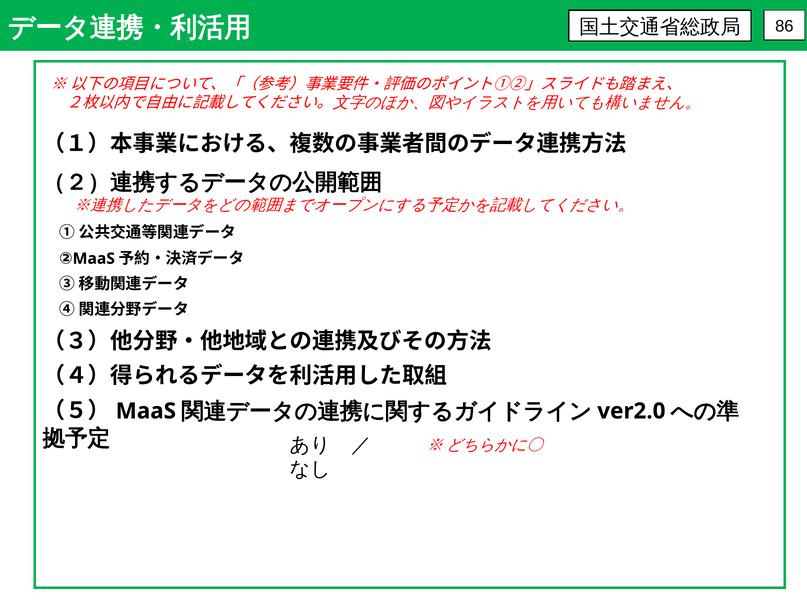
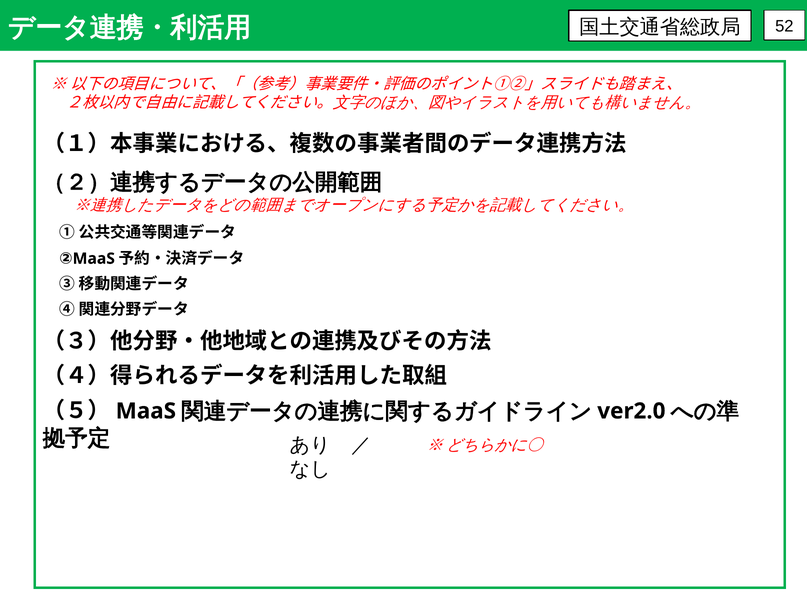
86: 86 -> 52
